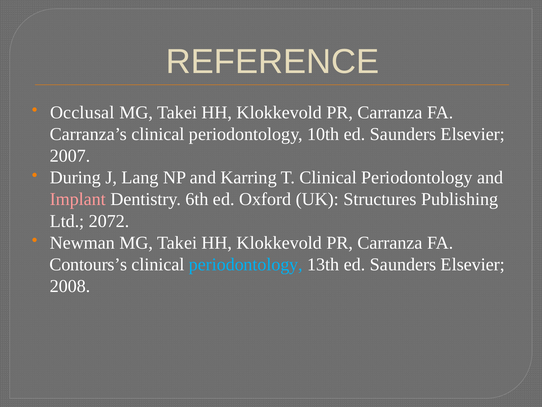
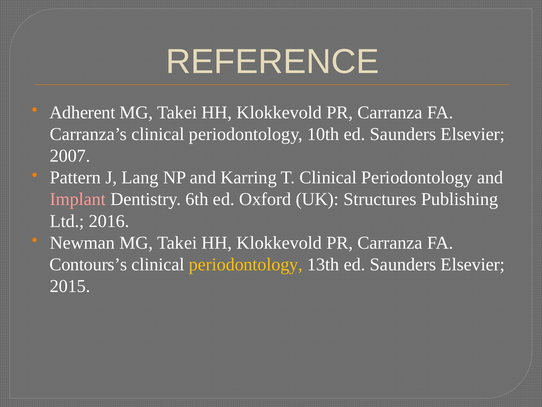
Occlusal: Occlusal -> Adherent
During: During -> Pattern
2072: 2072 -> 2016
periodontology at (246, 264) colour: light blue -> yellow
2008: 2008 -> 2015
